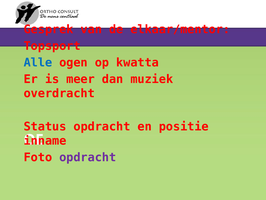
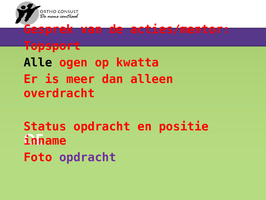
elkaar/mentor: elkaar/mentor -> acties/mentor
Alle colour: blue -> black
muziek: muziek -> alleen
